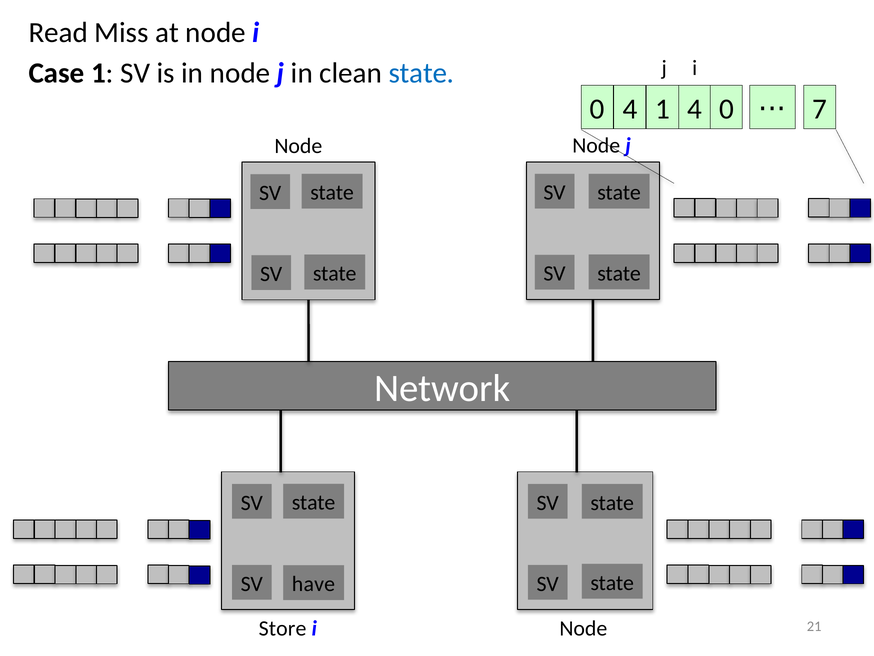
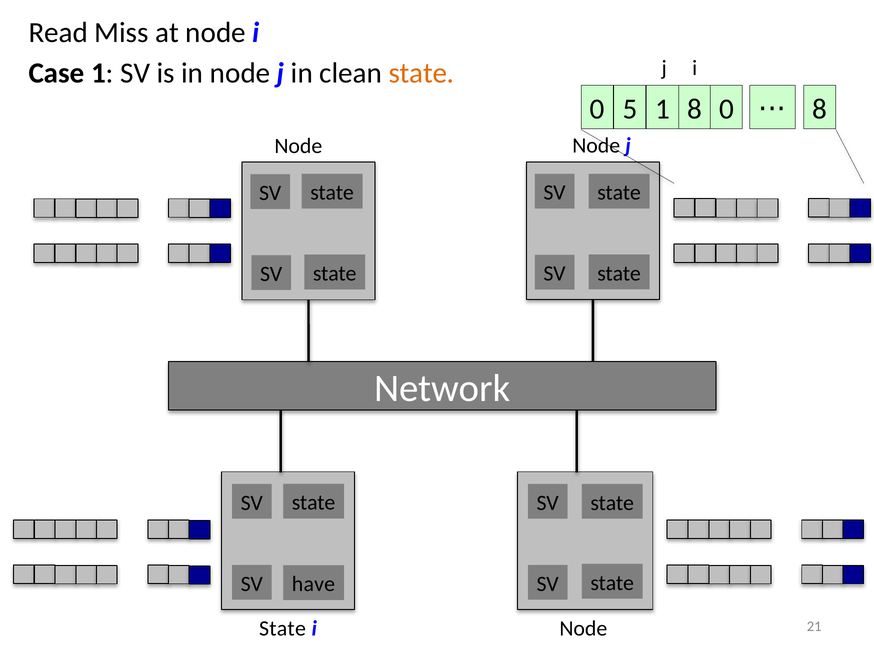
state at (421, 73) colour: blue -> orange
0 4: 4 -> 5
1 4: 4 -> 8
7 at (820, 109): 7 -> 8
Store at (283, 628): Store -> State
